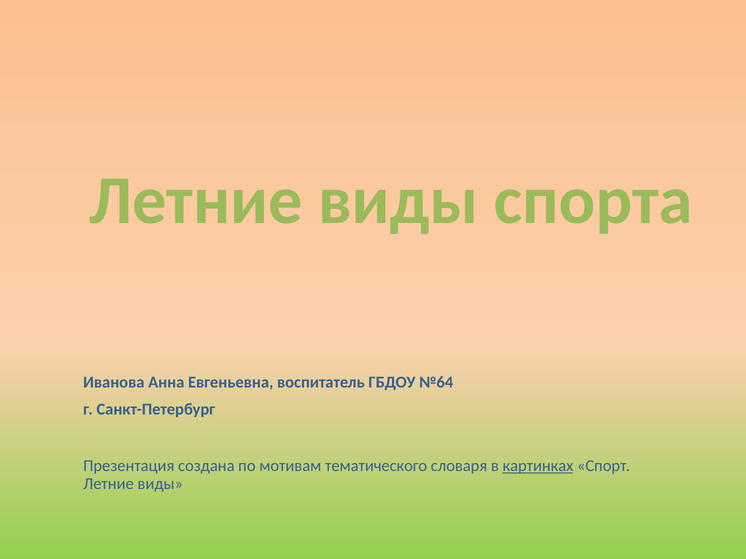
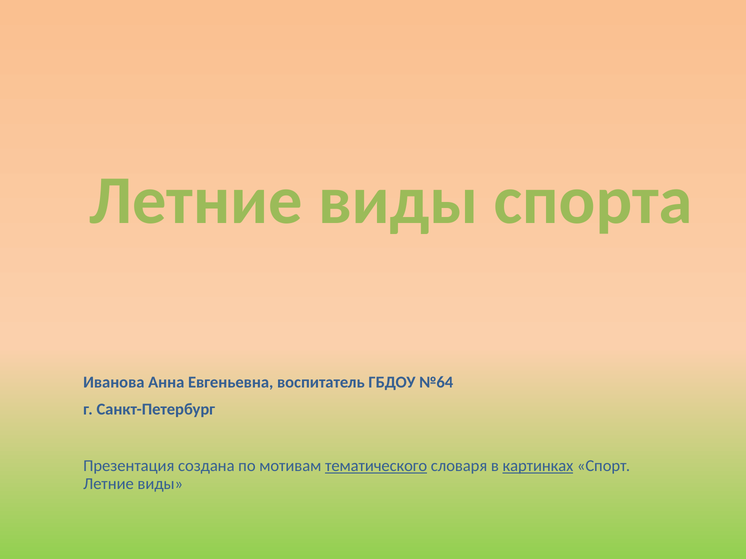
тематического underline: none -> present
